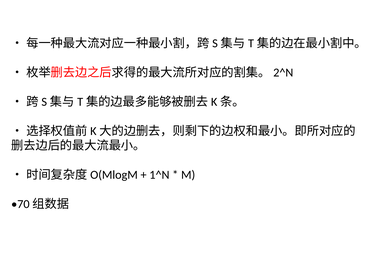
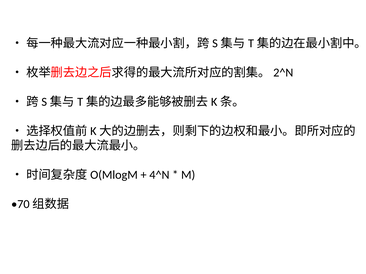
1^N: 1^N -> 4^N
